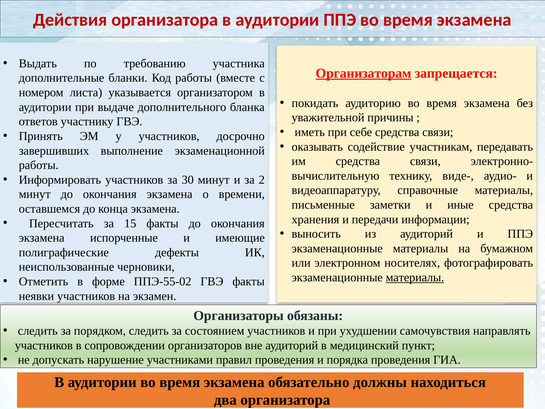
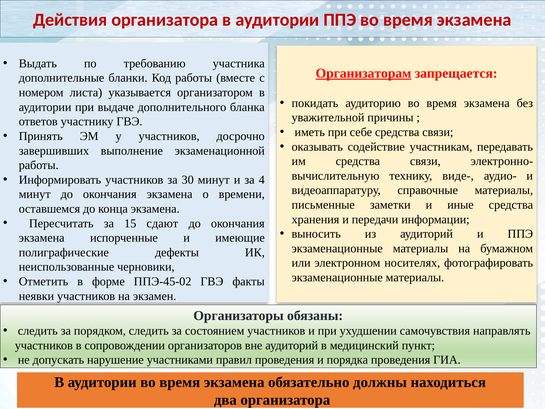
2: 2 -> 4
15 факты: факты -> сдают
материалы at (415, 277) underline: present -> none
ППЭ-55-02: ППЭ-55-02 -> ППЭ-45-02
